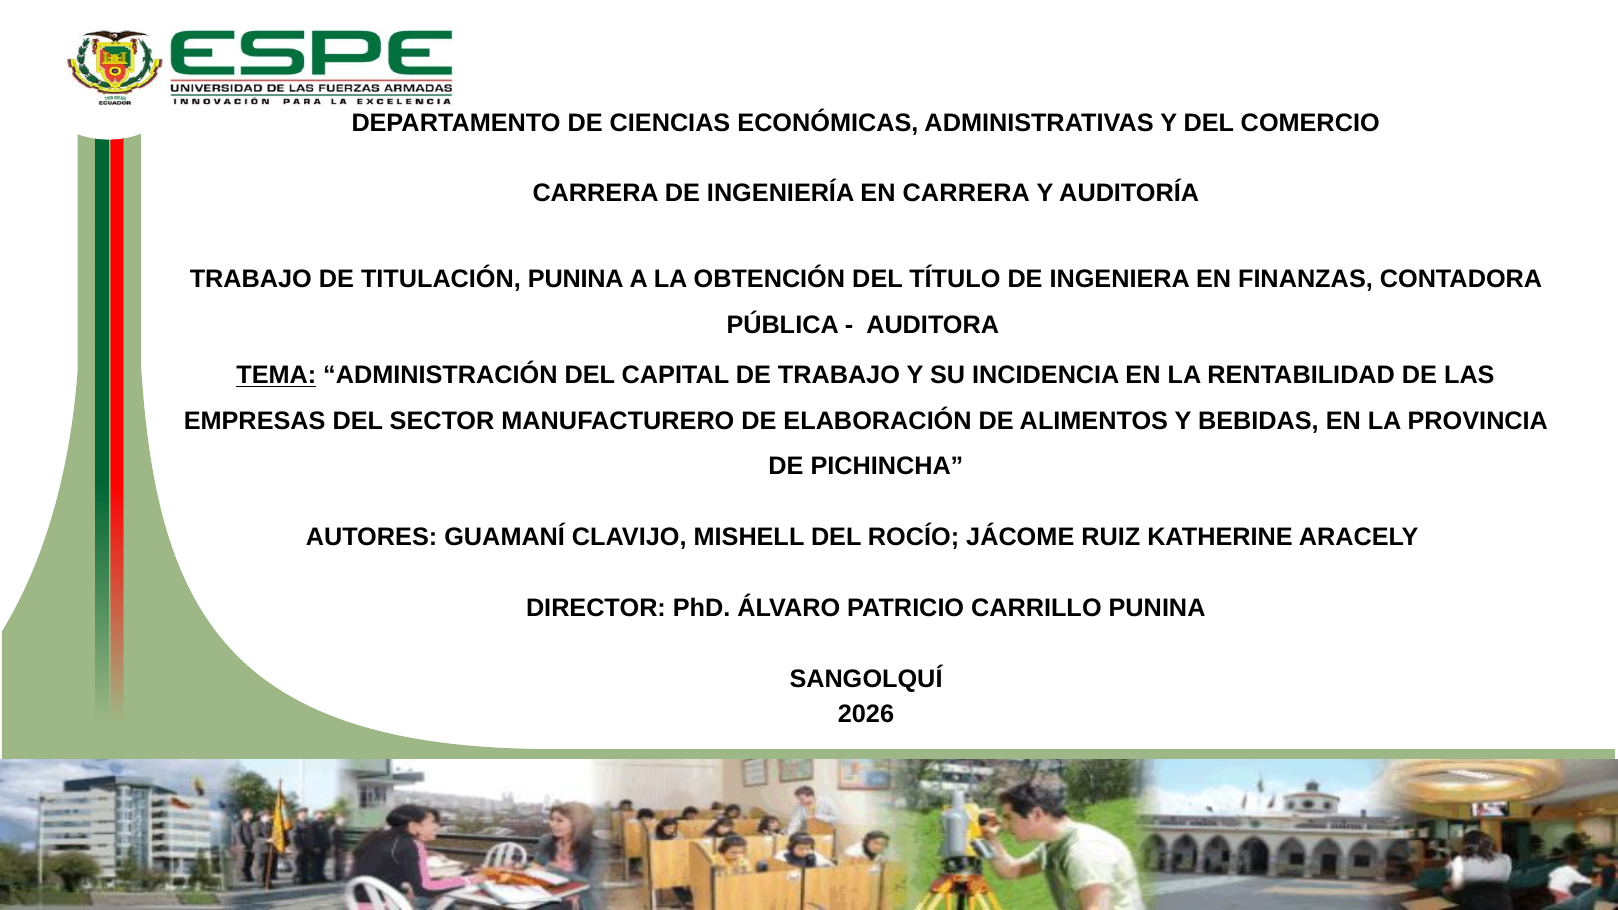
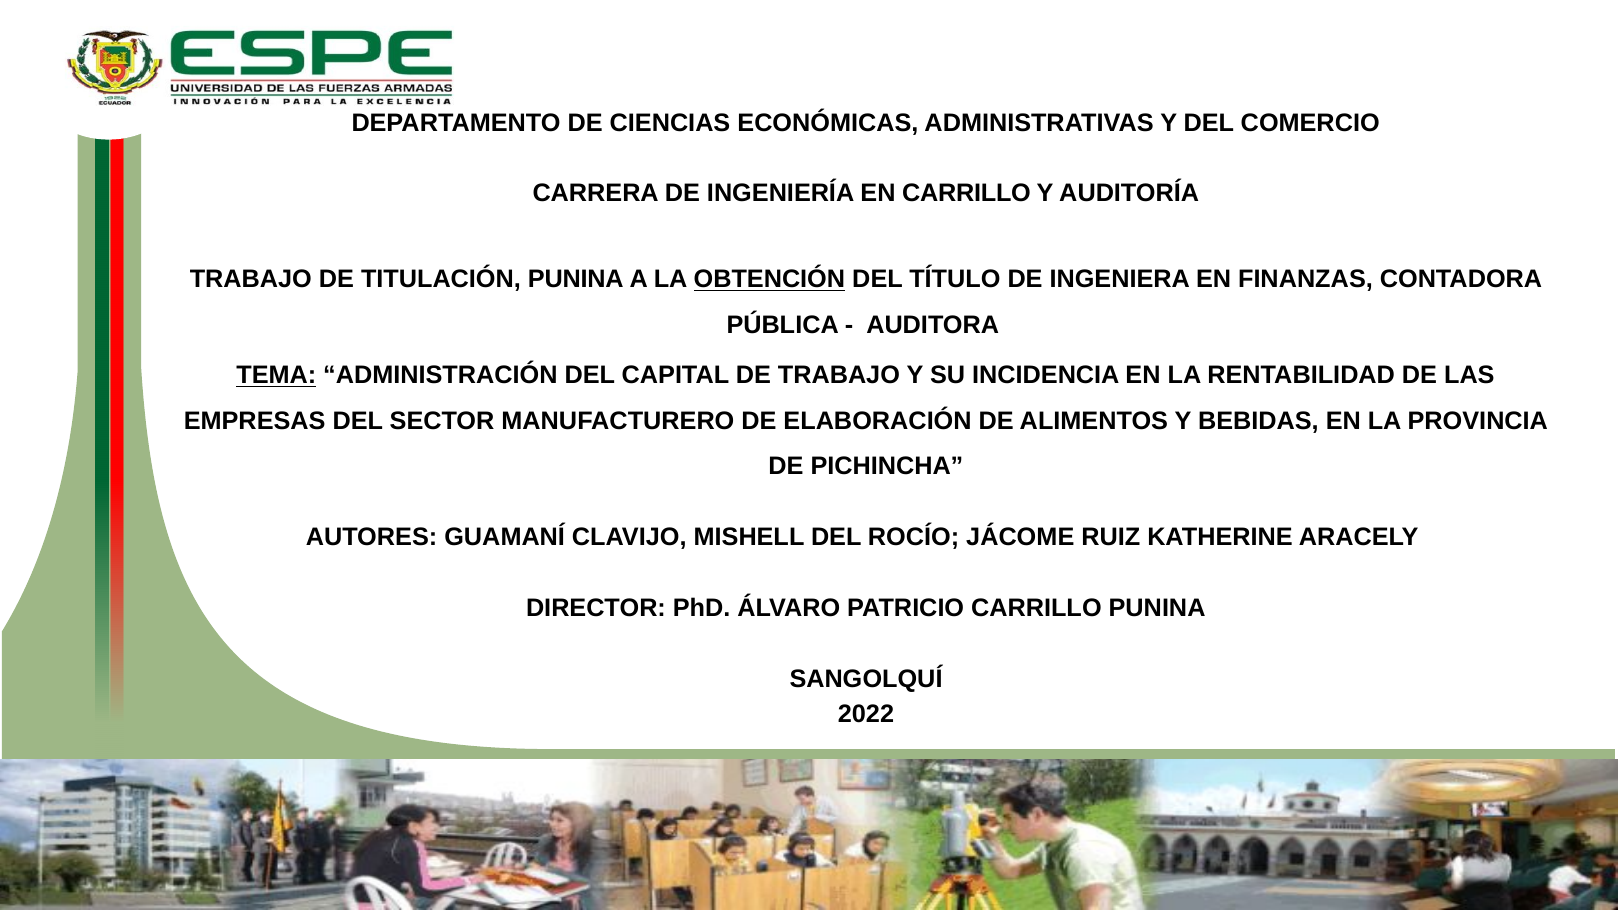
EN CARRERA: CARRERA -> CARRILLO
OBTENCIÓN underline: none -> present
2026: 2026 -> 2022
